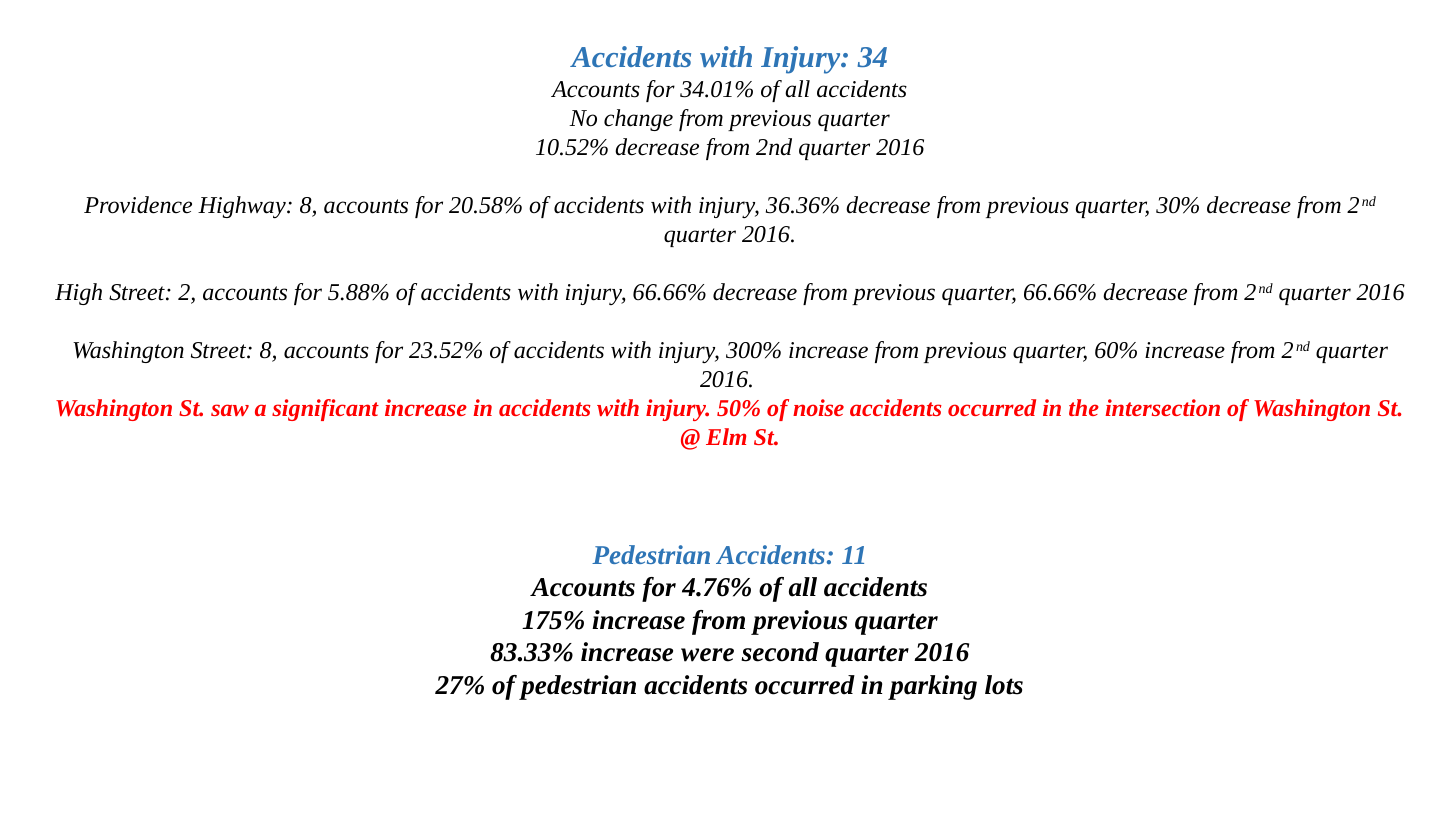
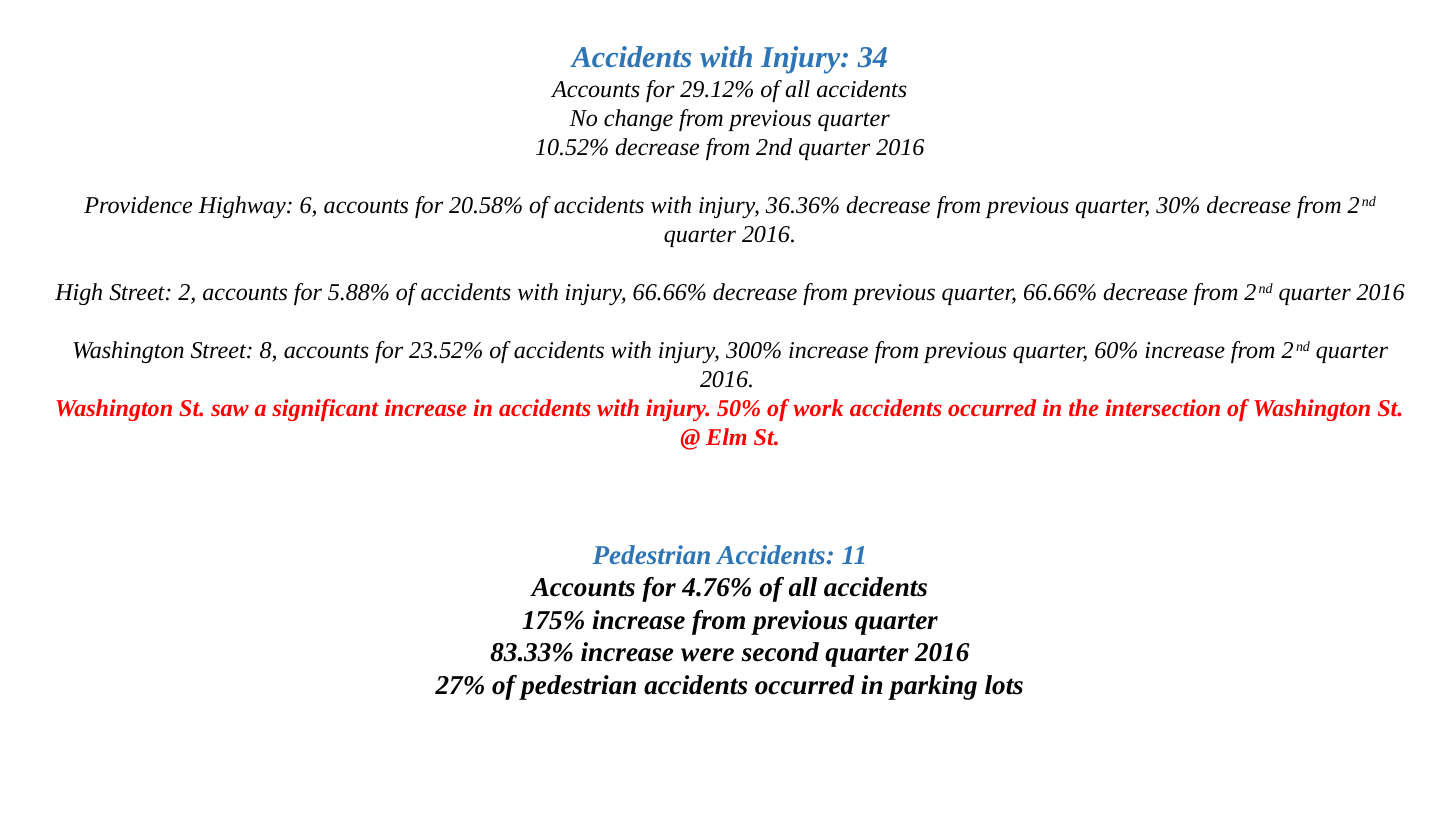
34.01%: 34.01% -> 29.12%
Highway 8: 8 -> 6
noise: noise -> work
